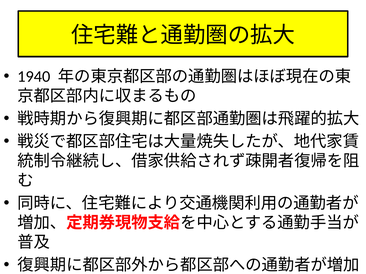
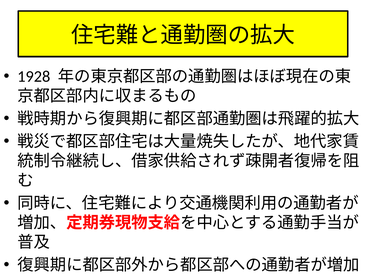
1940: 1940 -> 1928
